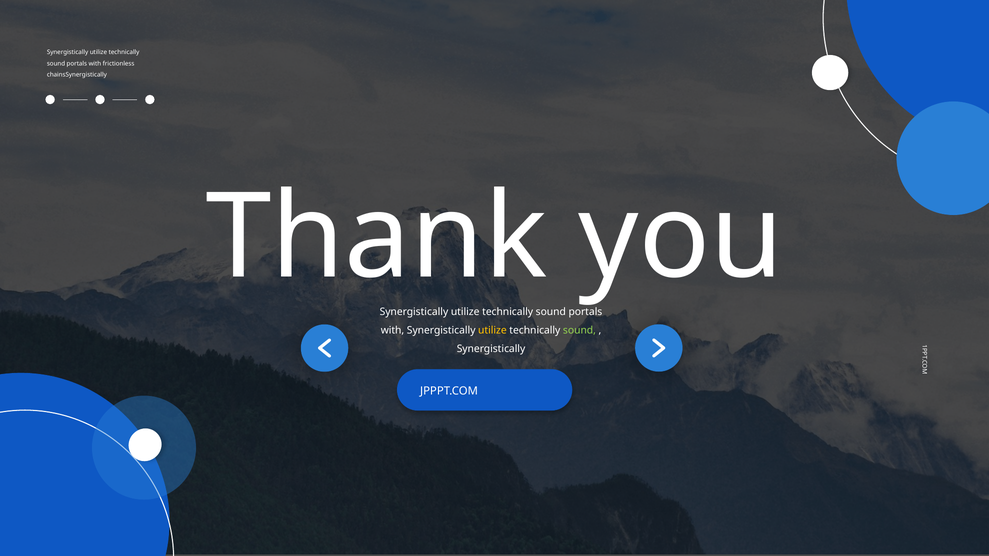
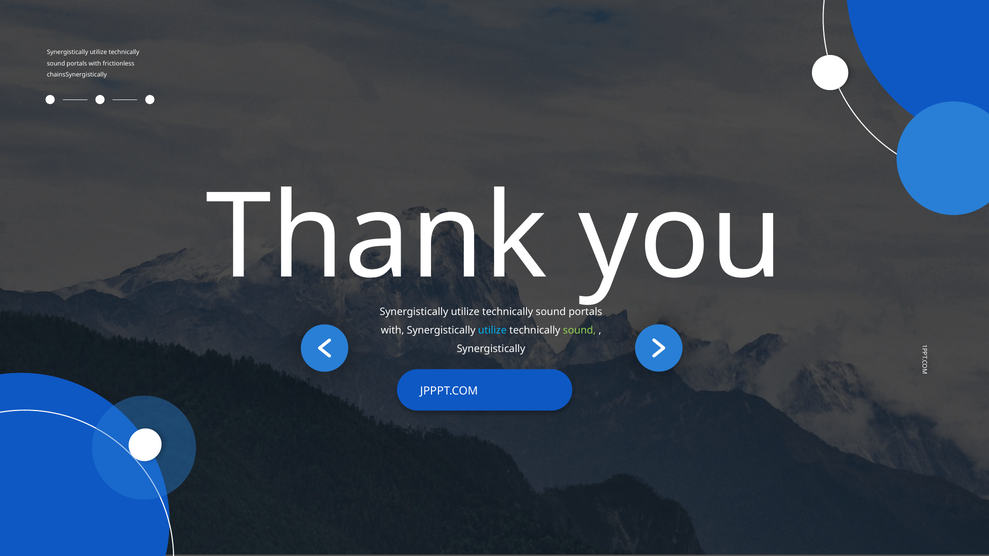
utilize at (492, 330) colour: yellow -> light blue
